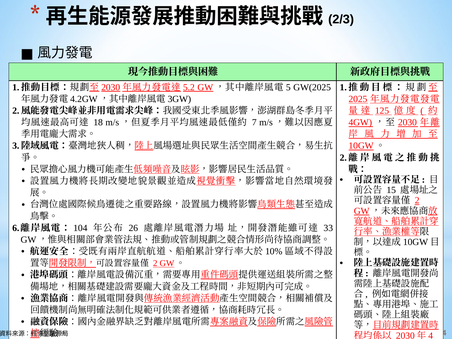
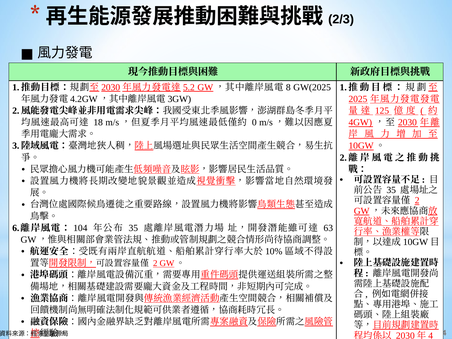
5: 5 -> 8
7: 7 -> 0
15 at (391, 190): 15 -> 35
26 at (133, 228): 26 -> 35
33: 33 -> 63
